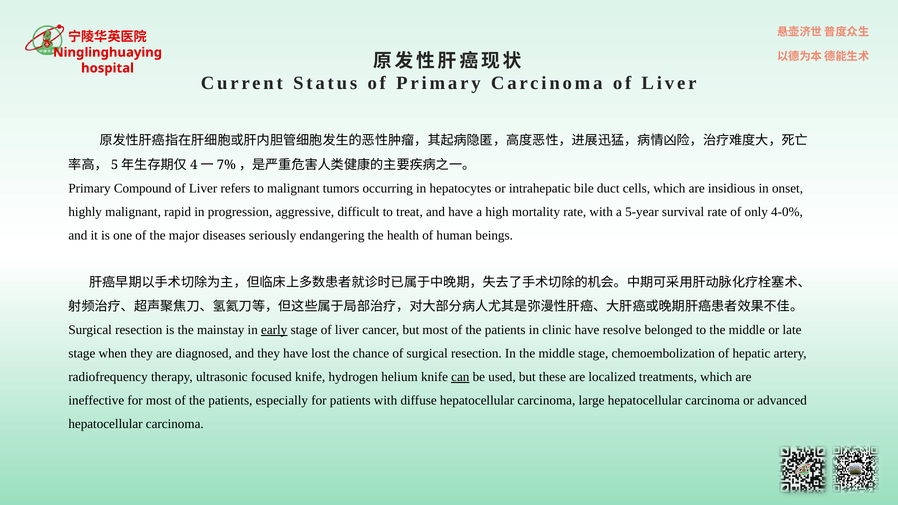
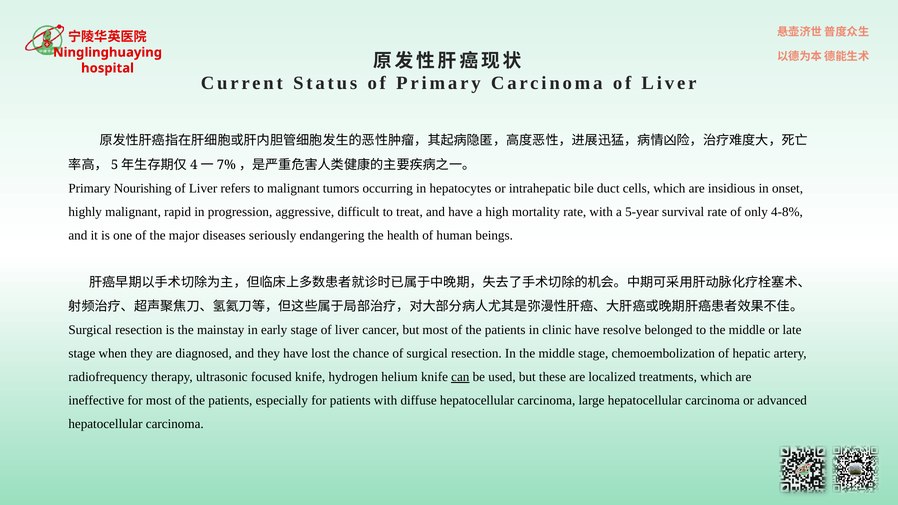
Compound: Compound -> Nourishing
4-0%: 4-0% -> 4-8%
early underline: present -> none
